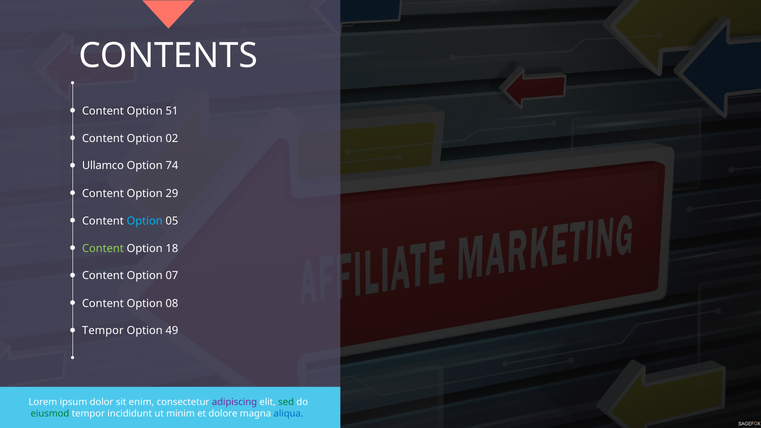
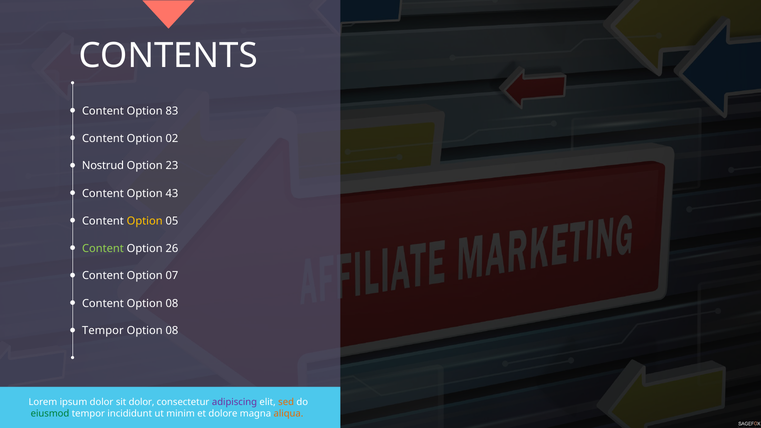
51: 51 -> 83
Ullamco: Ullamco -> Nostrud
74: 74 -> 23
29: 29 -> 43
Option at (145, 221) colour: light blue -> yellow
18: 18 -> 26
49 at (172, 331): 49 -> 08
sit enim: enim -> dolor
sed colour: green -> orange
aliqua colour: blue -> orange
